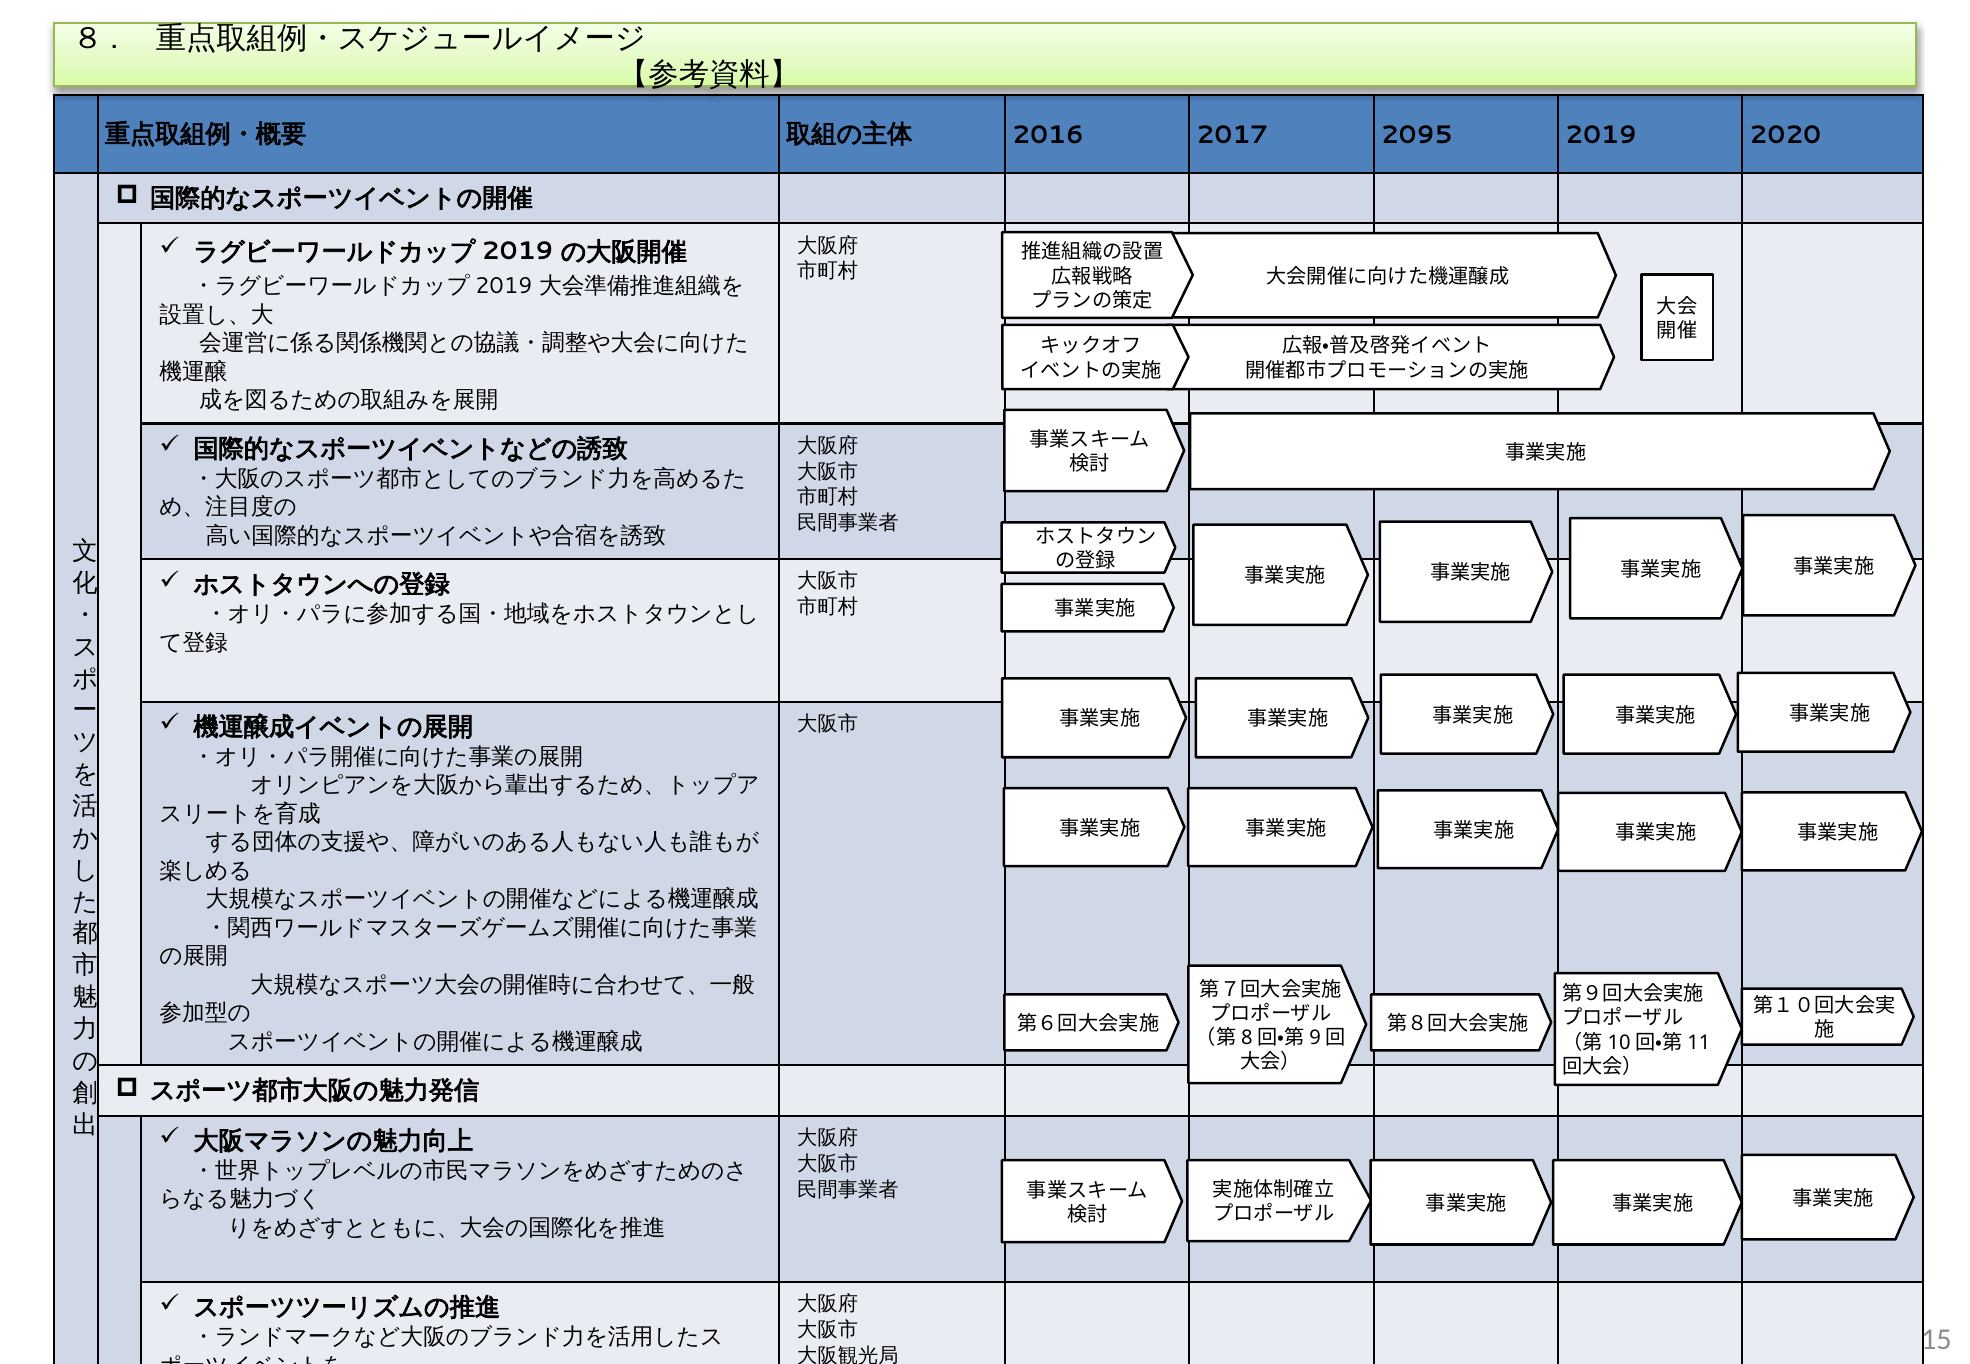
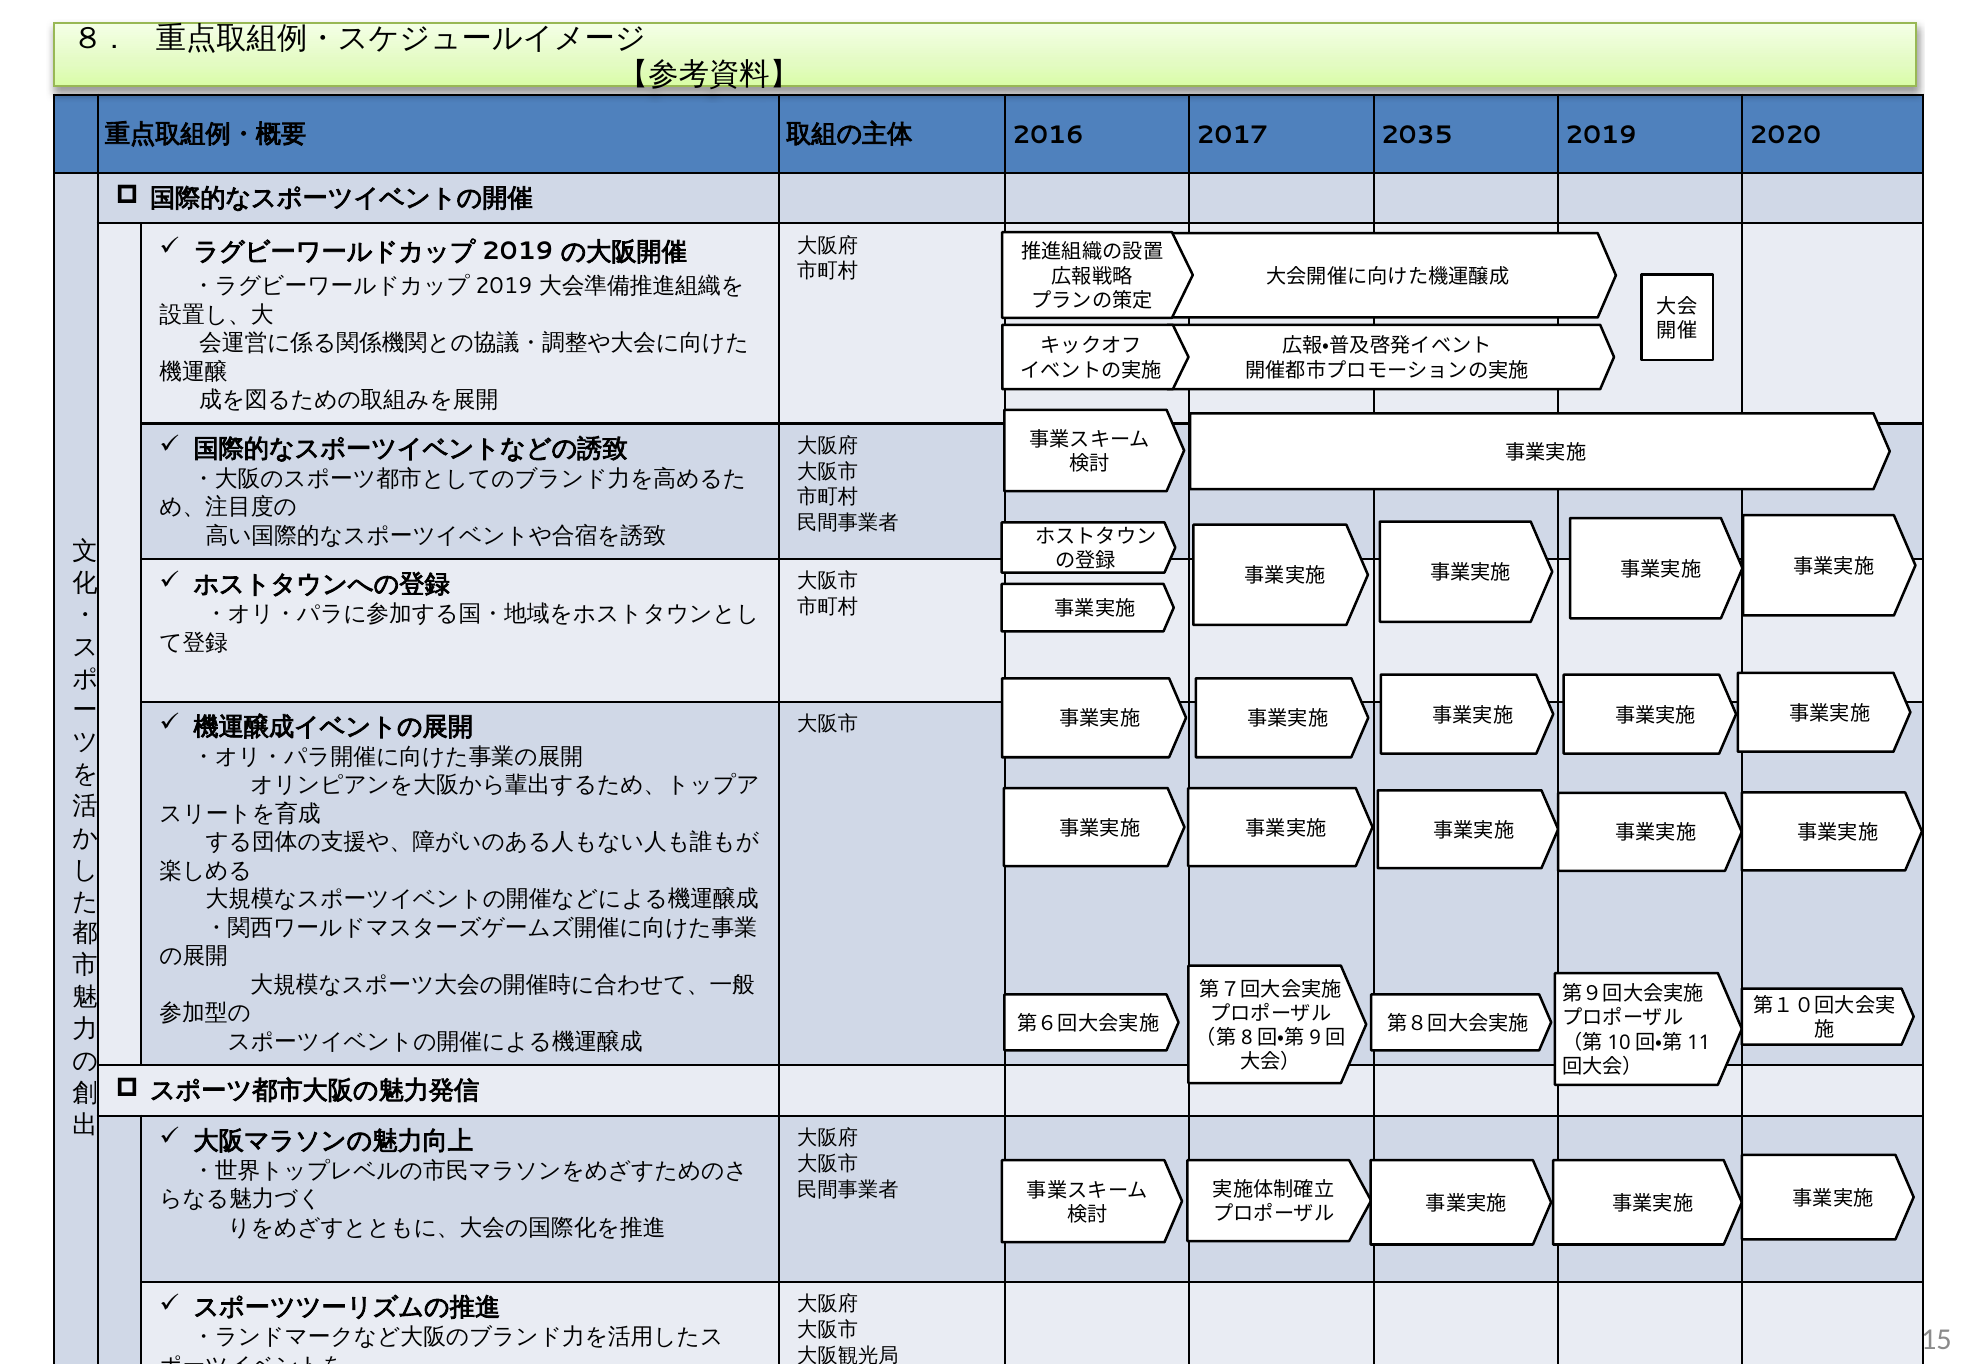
2095: 2095 -> 2035
